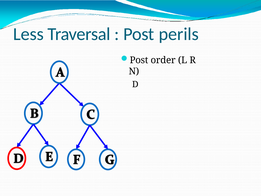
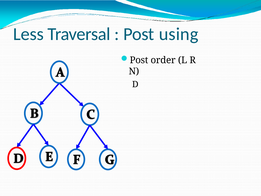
perils: perils -> using
